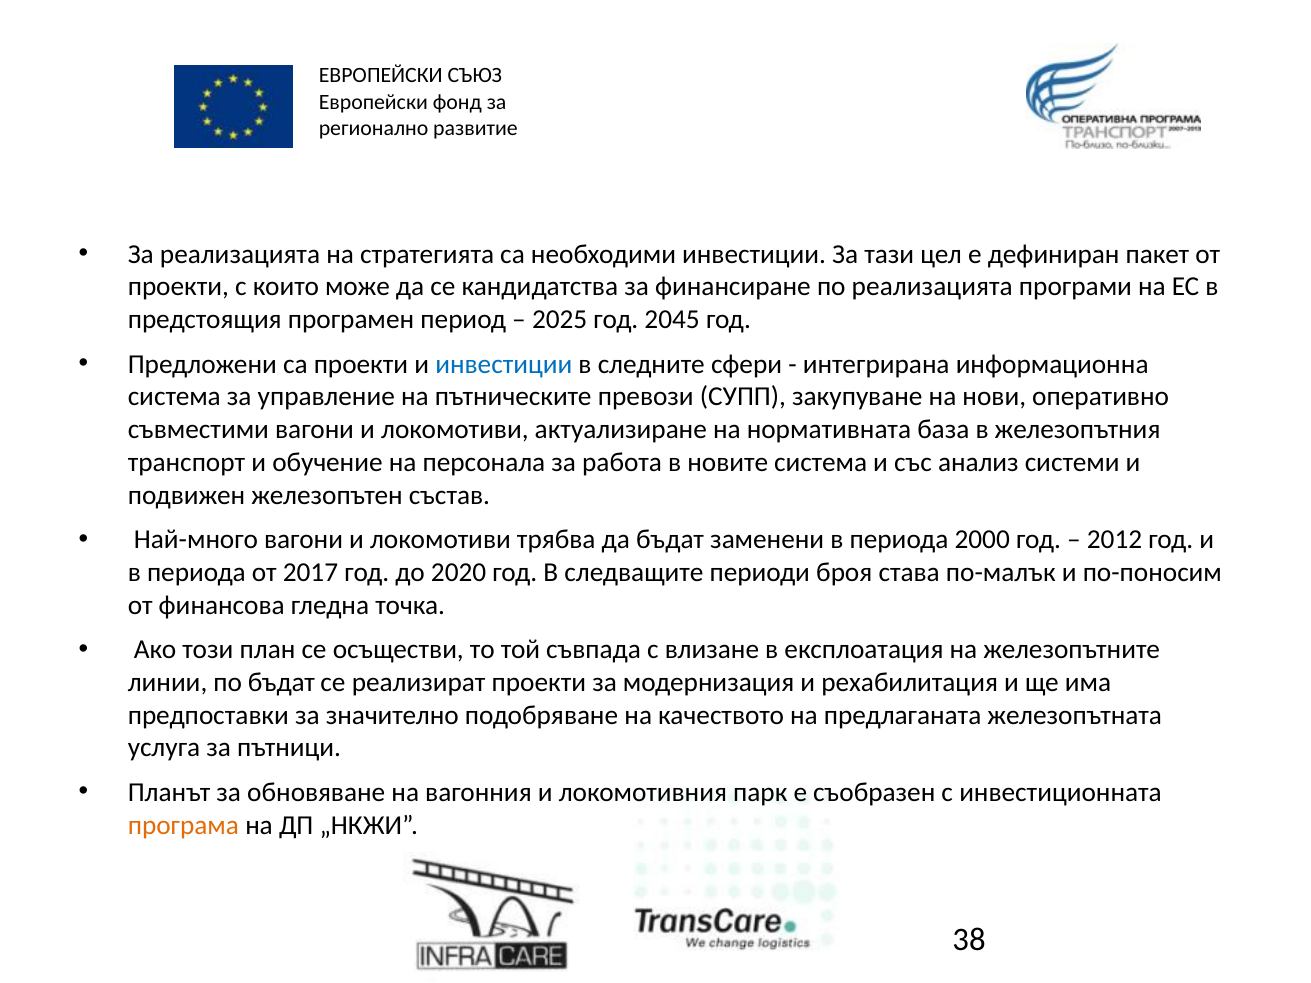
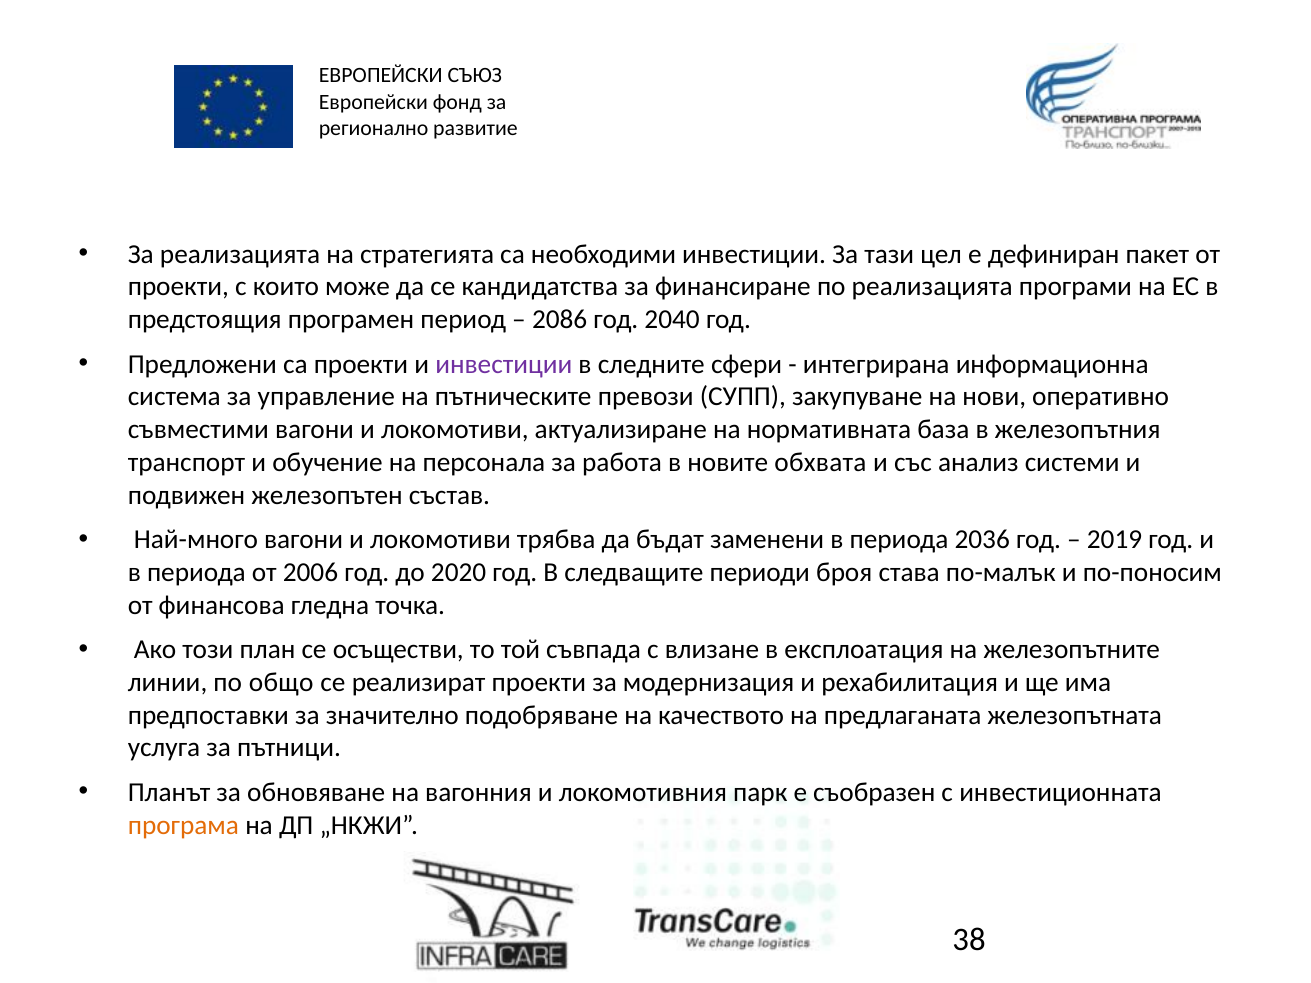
2025: 2025 -> 2086
2045: 2045 -> 2040
инвестиции at (504, 364) colour: blue -> purple
новите система: система -> обхвата
2000: 2000 -> 2036
2012: 2012 -> 2019
2017: 2017 -> 2006
по бъдат: бъдат -> общо
